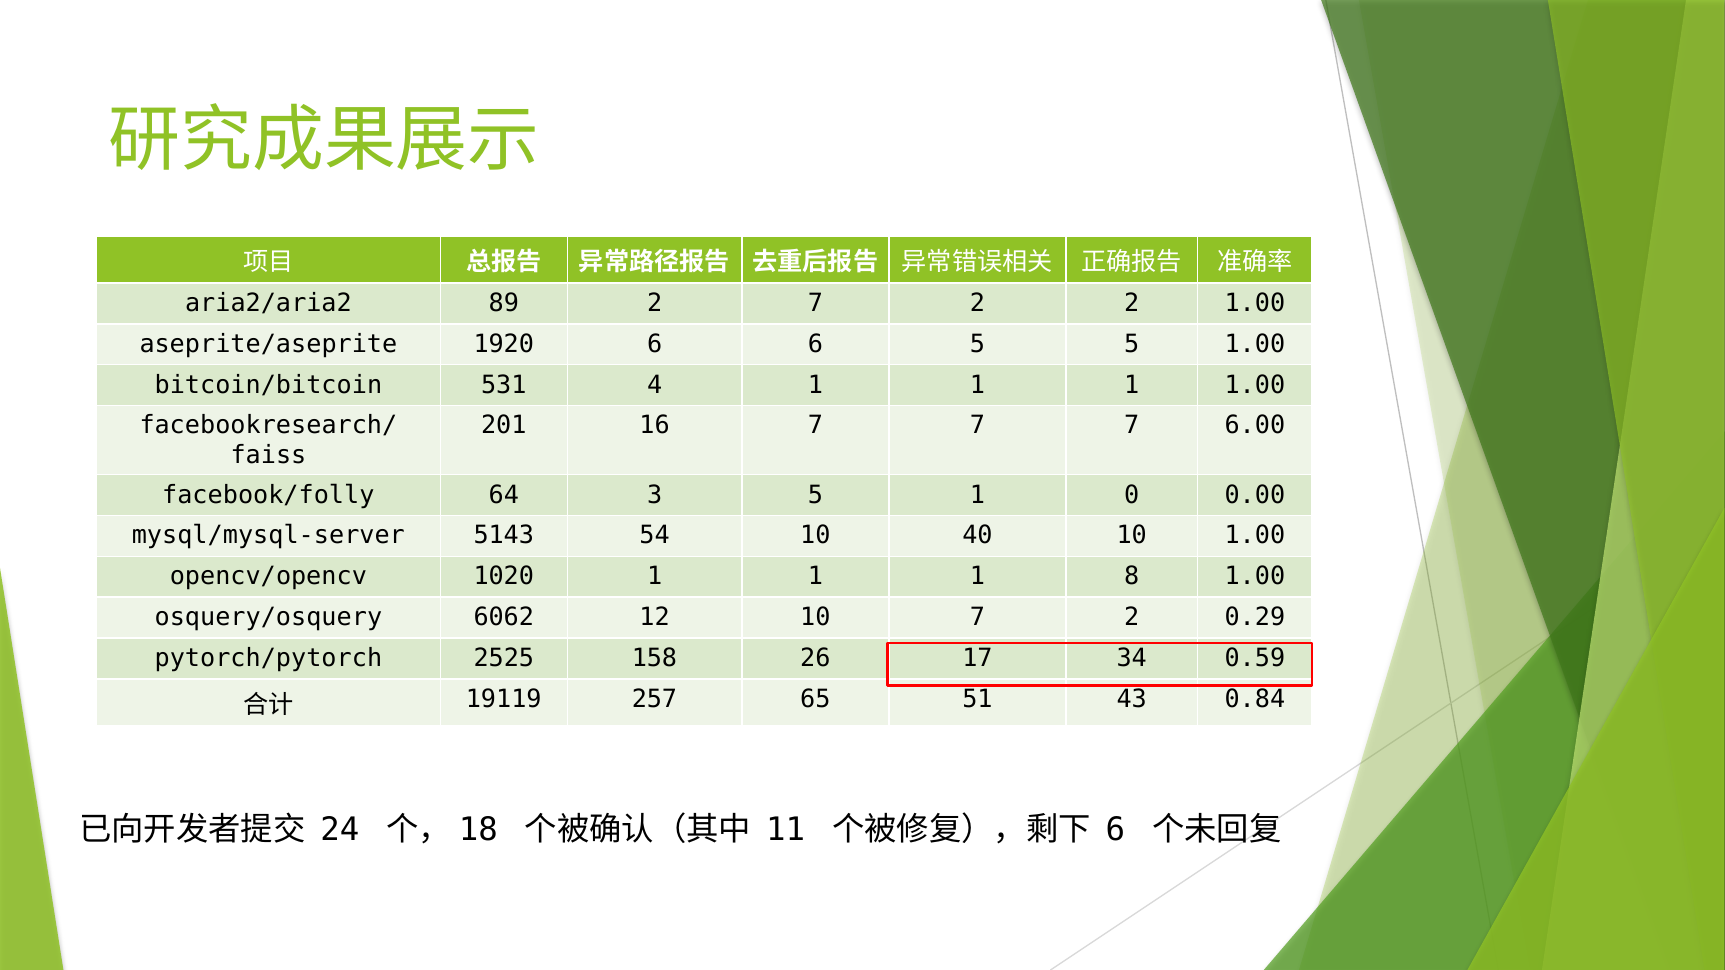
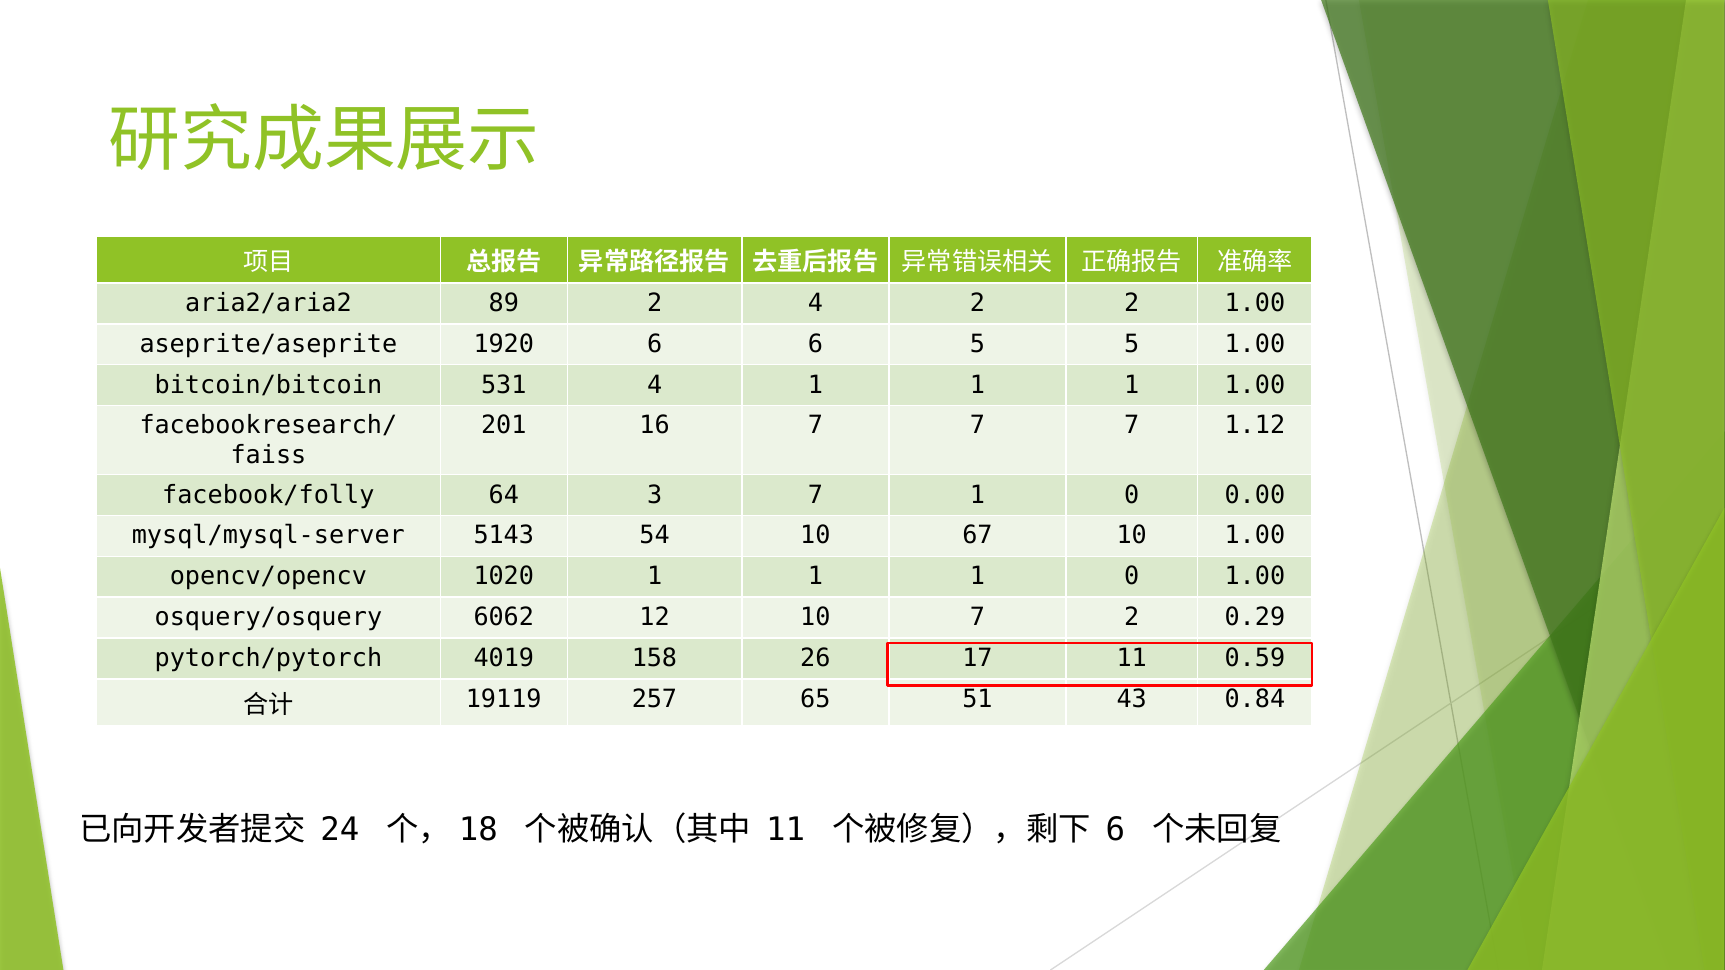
2 7: 7 -> 4
6.00: 6.00 -> 1.12
3 5: 5 -> 7
40: 40 -> 67
1 1 8: 8 -> 0
2525: 2525 -> 4019
17 34: 34 -> 11
